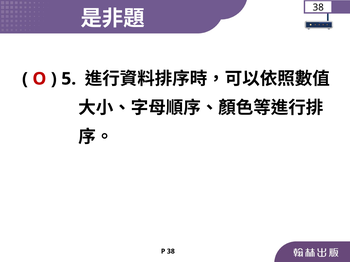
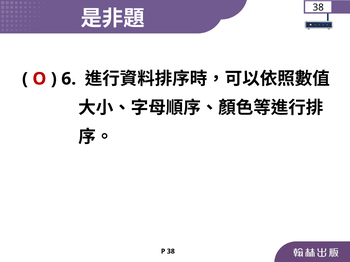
5: 5 -> 6
